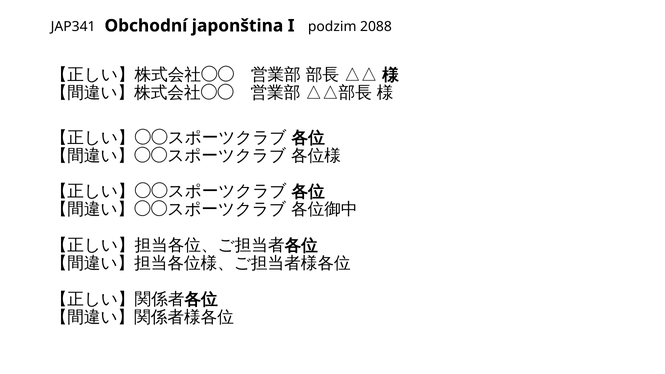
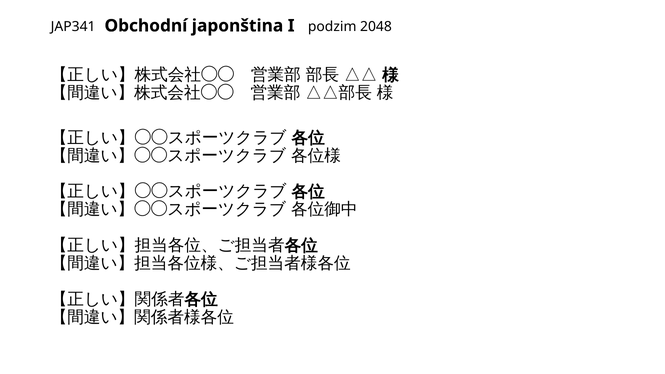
2088: 2088 -> 2048
